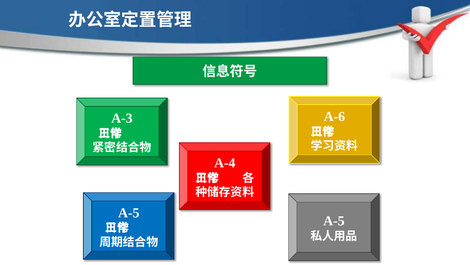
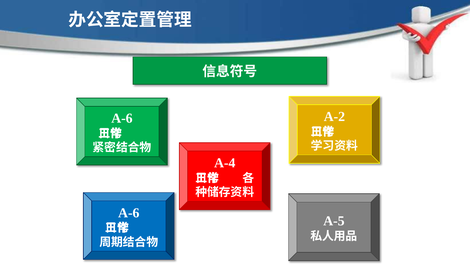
A-6: A-6 -> A-2
A-3 at (122, 118): A-3 -> A-6
A-5 at (129, 212): A-5 -> A-6
